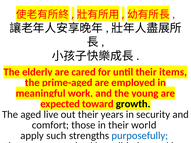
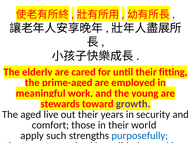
items: items -> fitting
expected: expected -> stewards
growth colour: black -> purple
